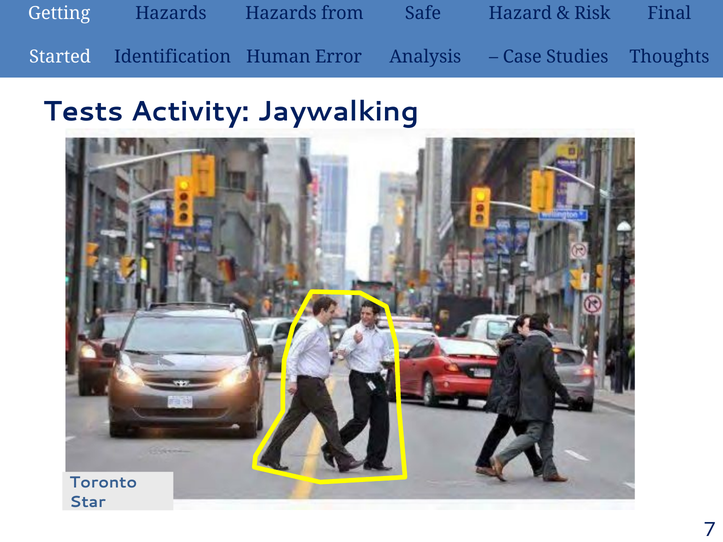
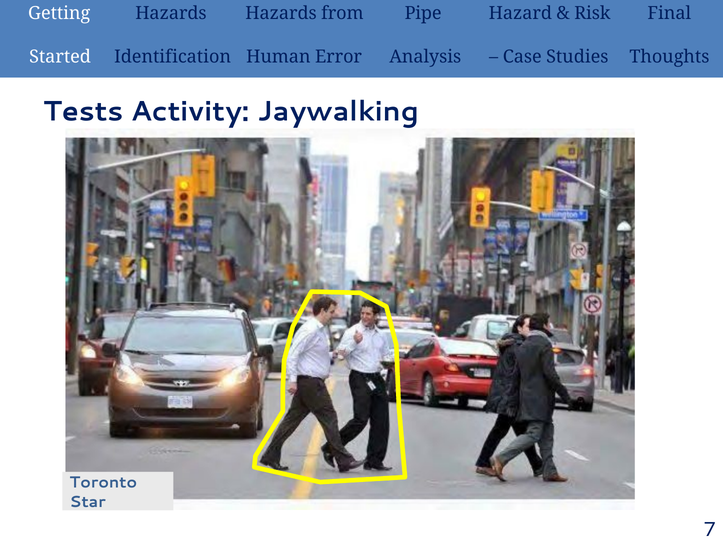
Safe: Safe -> Pipe
